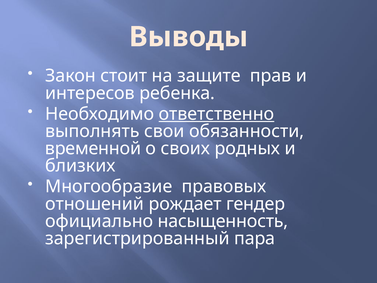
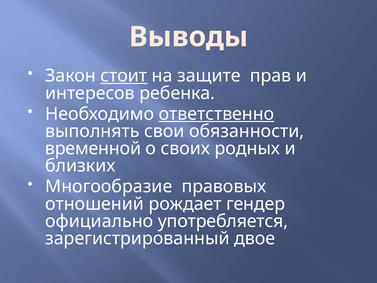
стоит underline: none -> present
насыщенность: насыщенность -> употребляется
пара: пара -> двое
